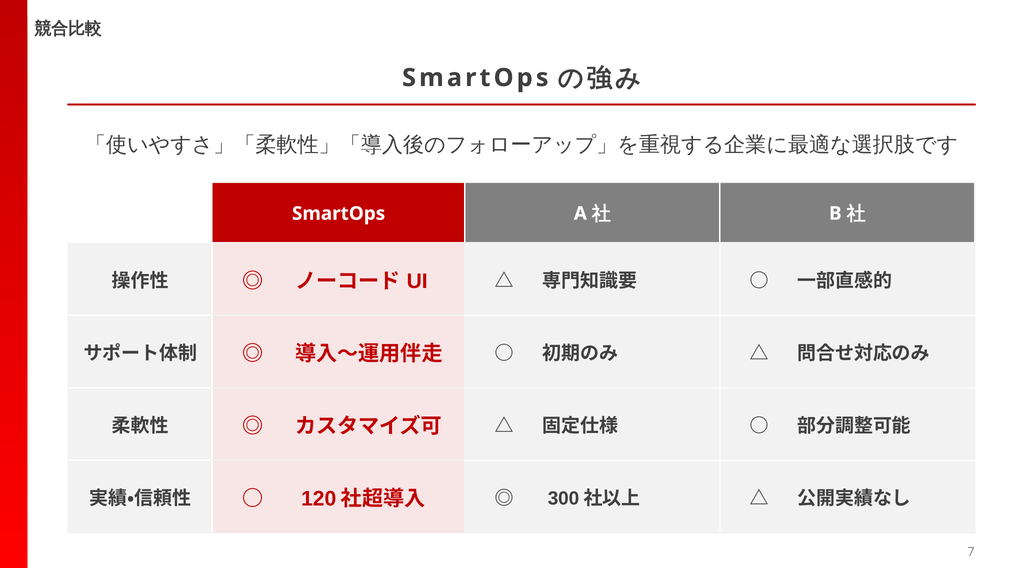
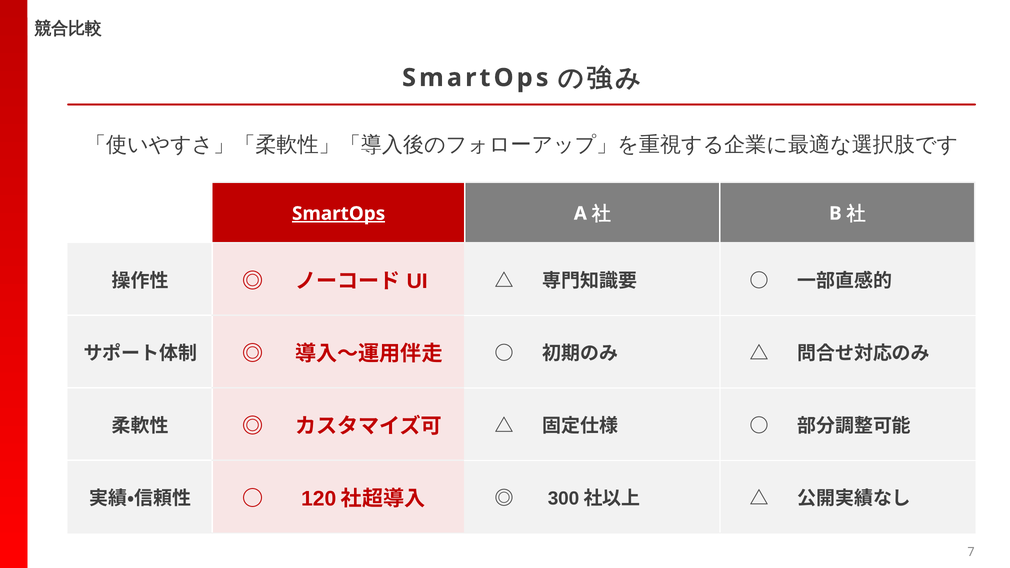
SmartOps at (339, 214) underline: none -> present
